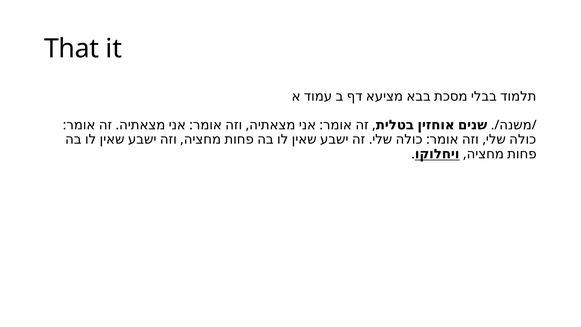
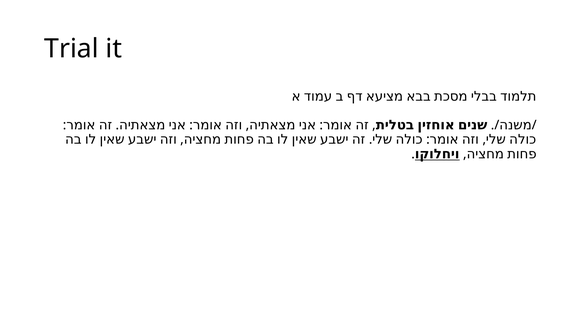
That: That -> Trial
